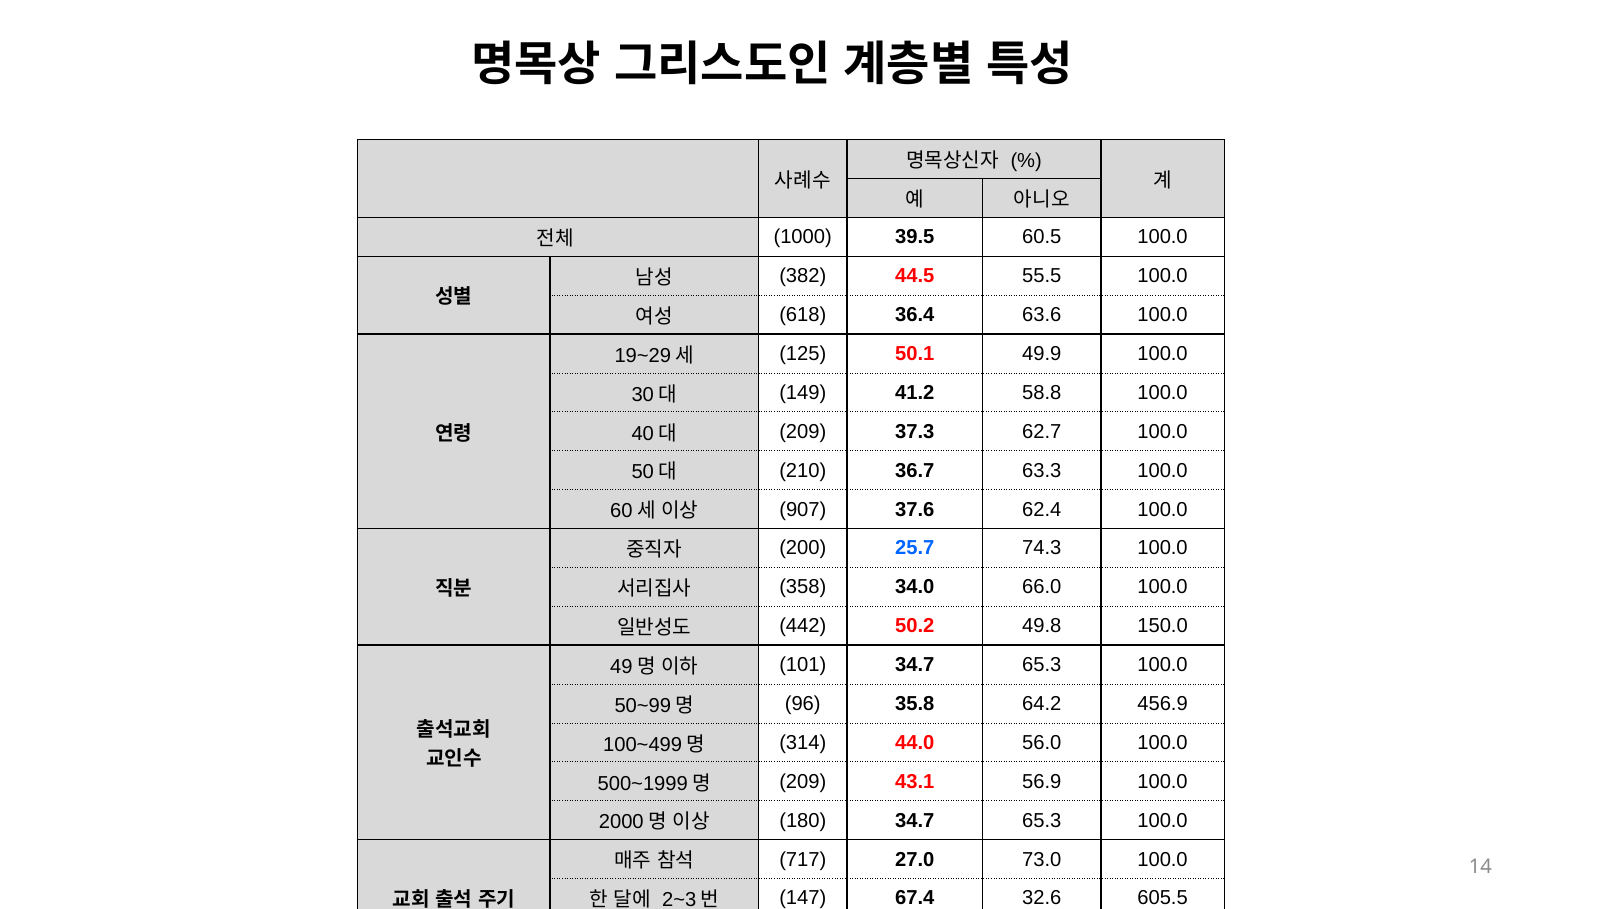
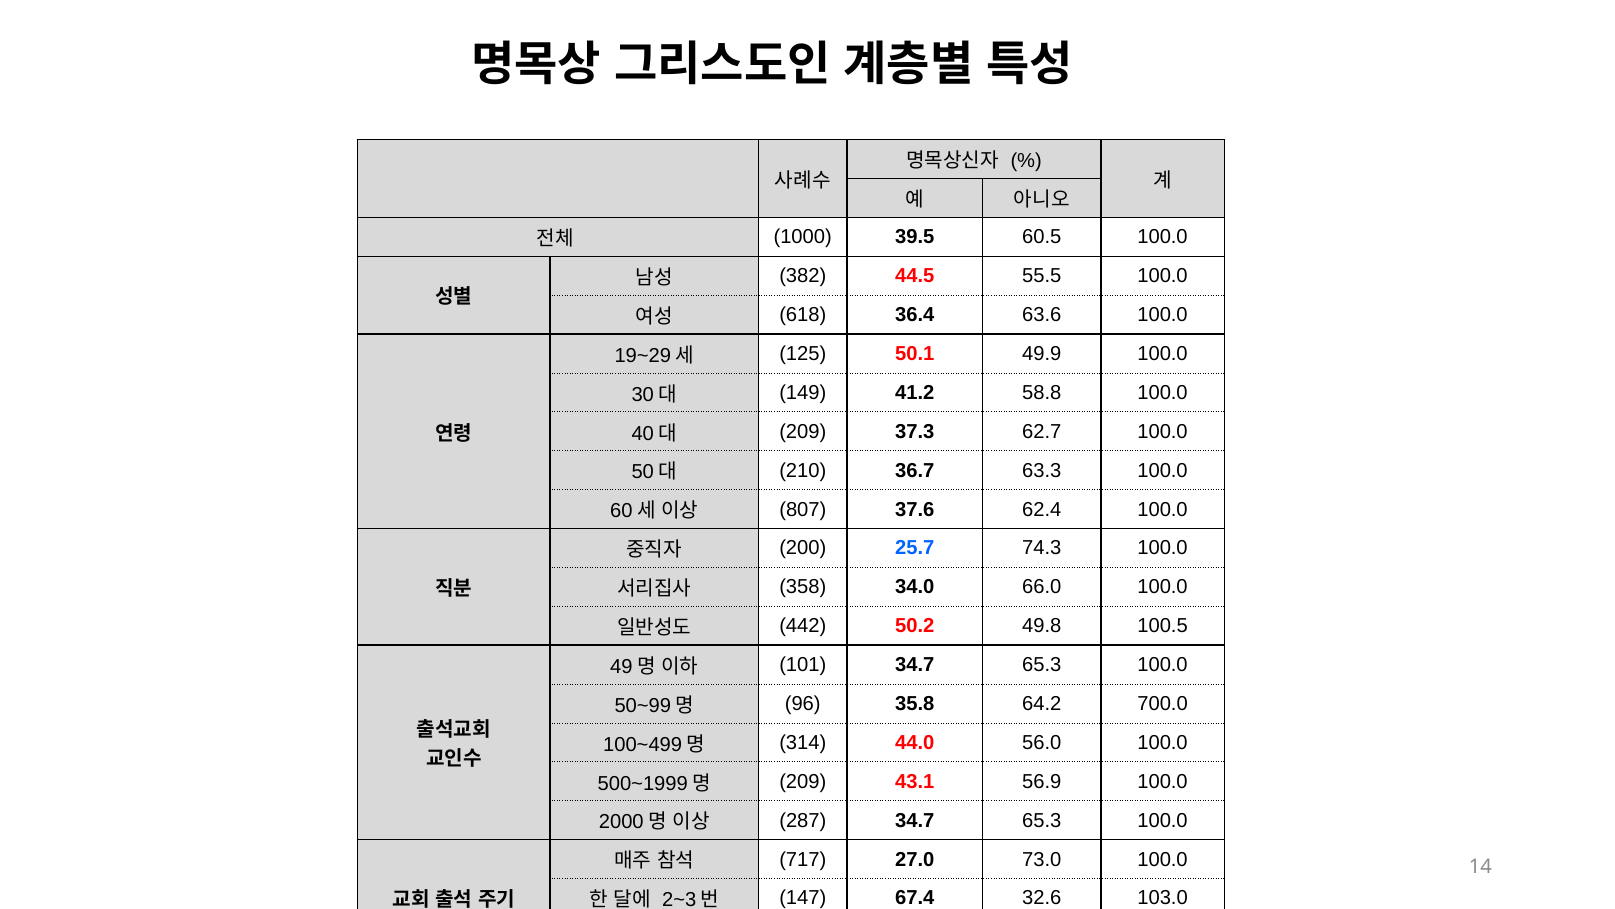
907: 907 -> 807
150.0: 150.0 -> 100.5
456.9: 456.9 -> 700.0
180: 180 -> 287
605.5: 605.5 -> 103.0
